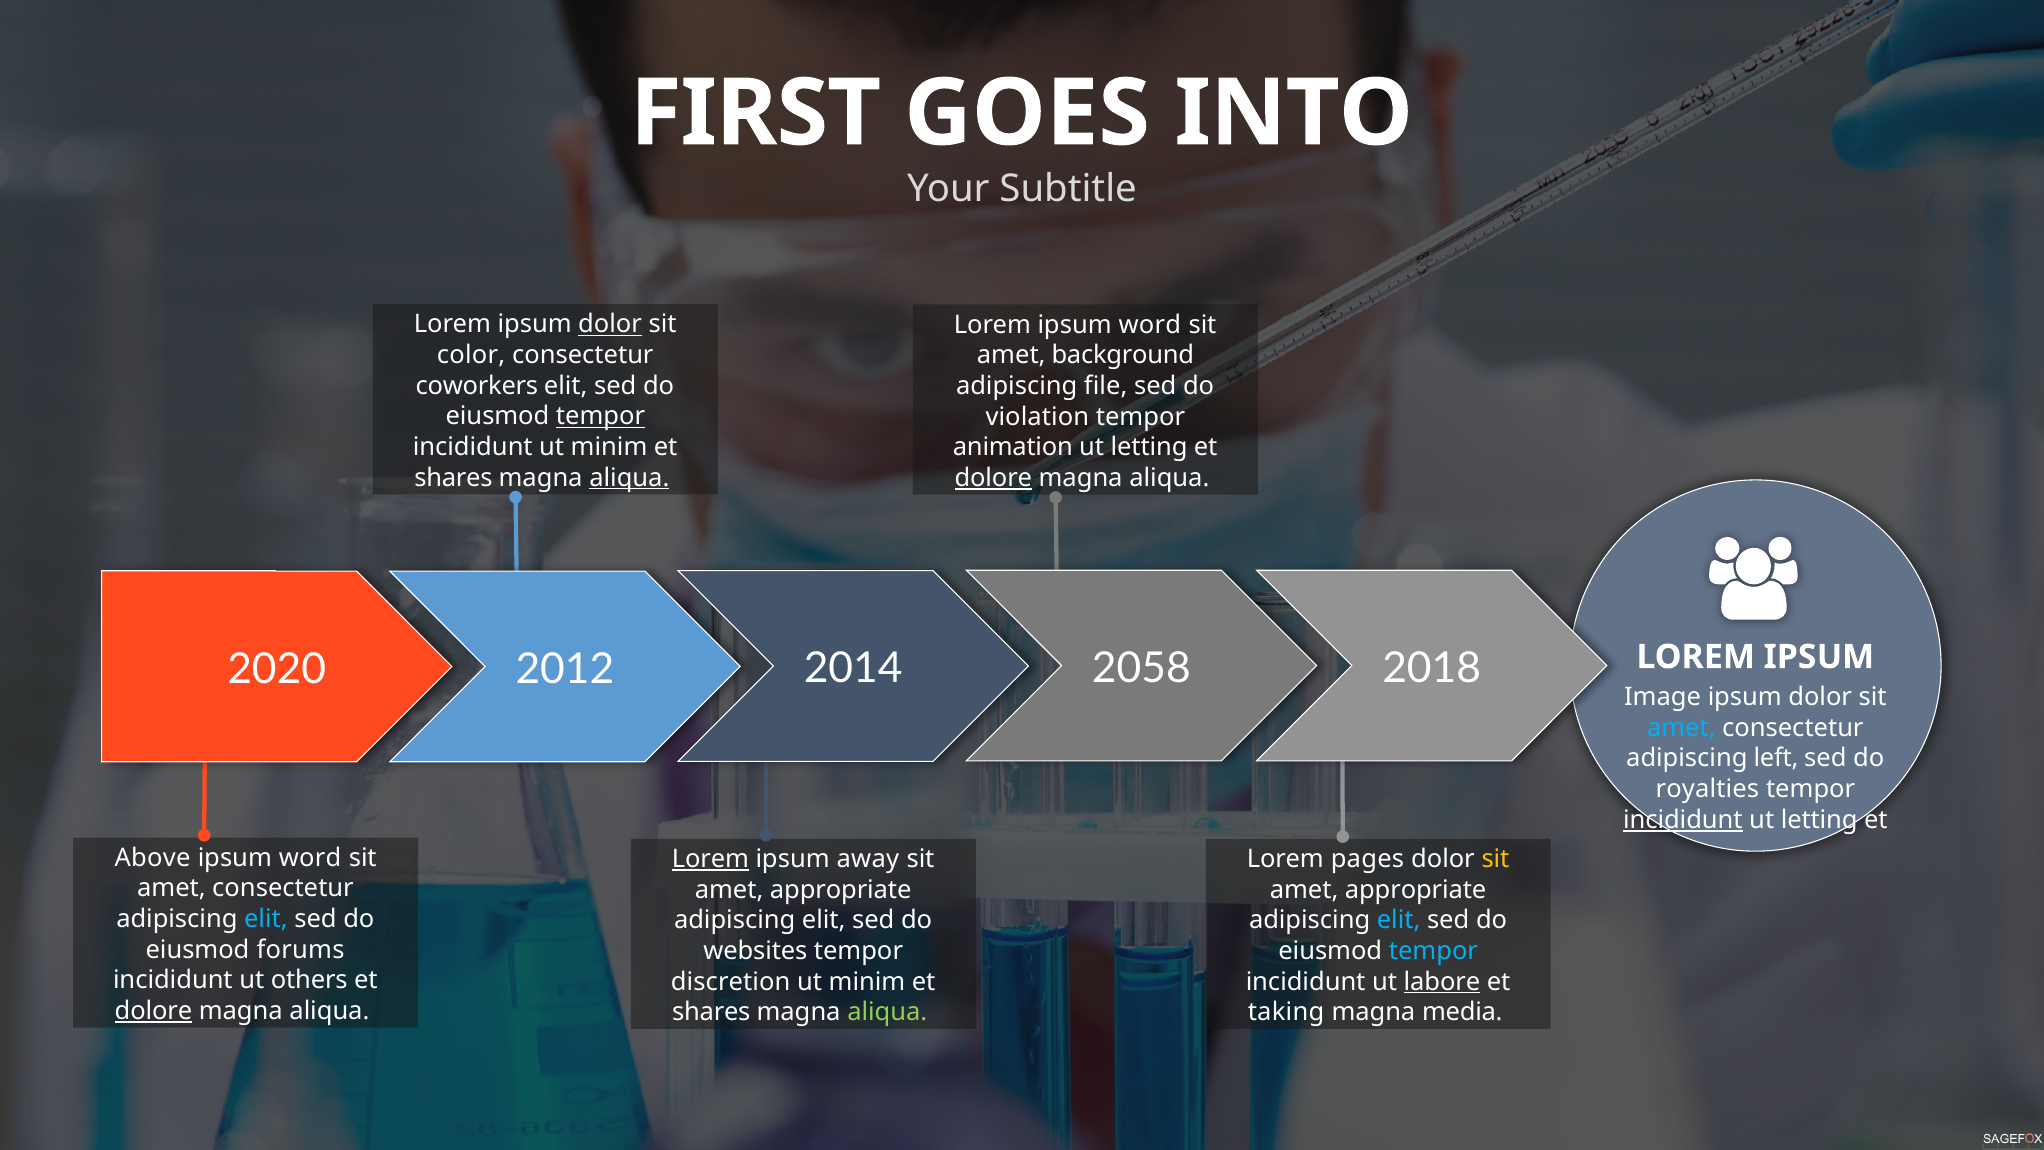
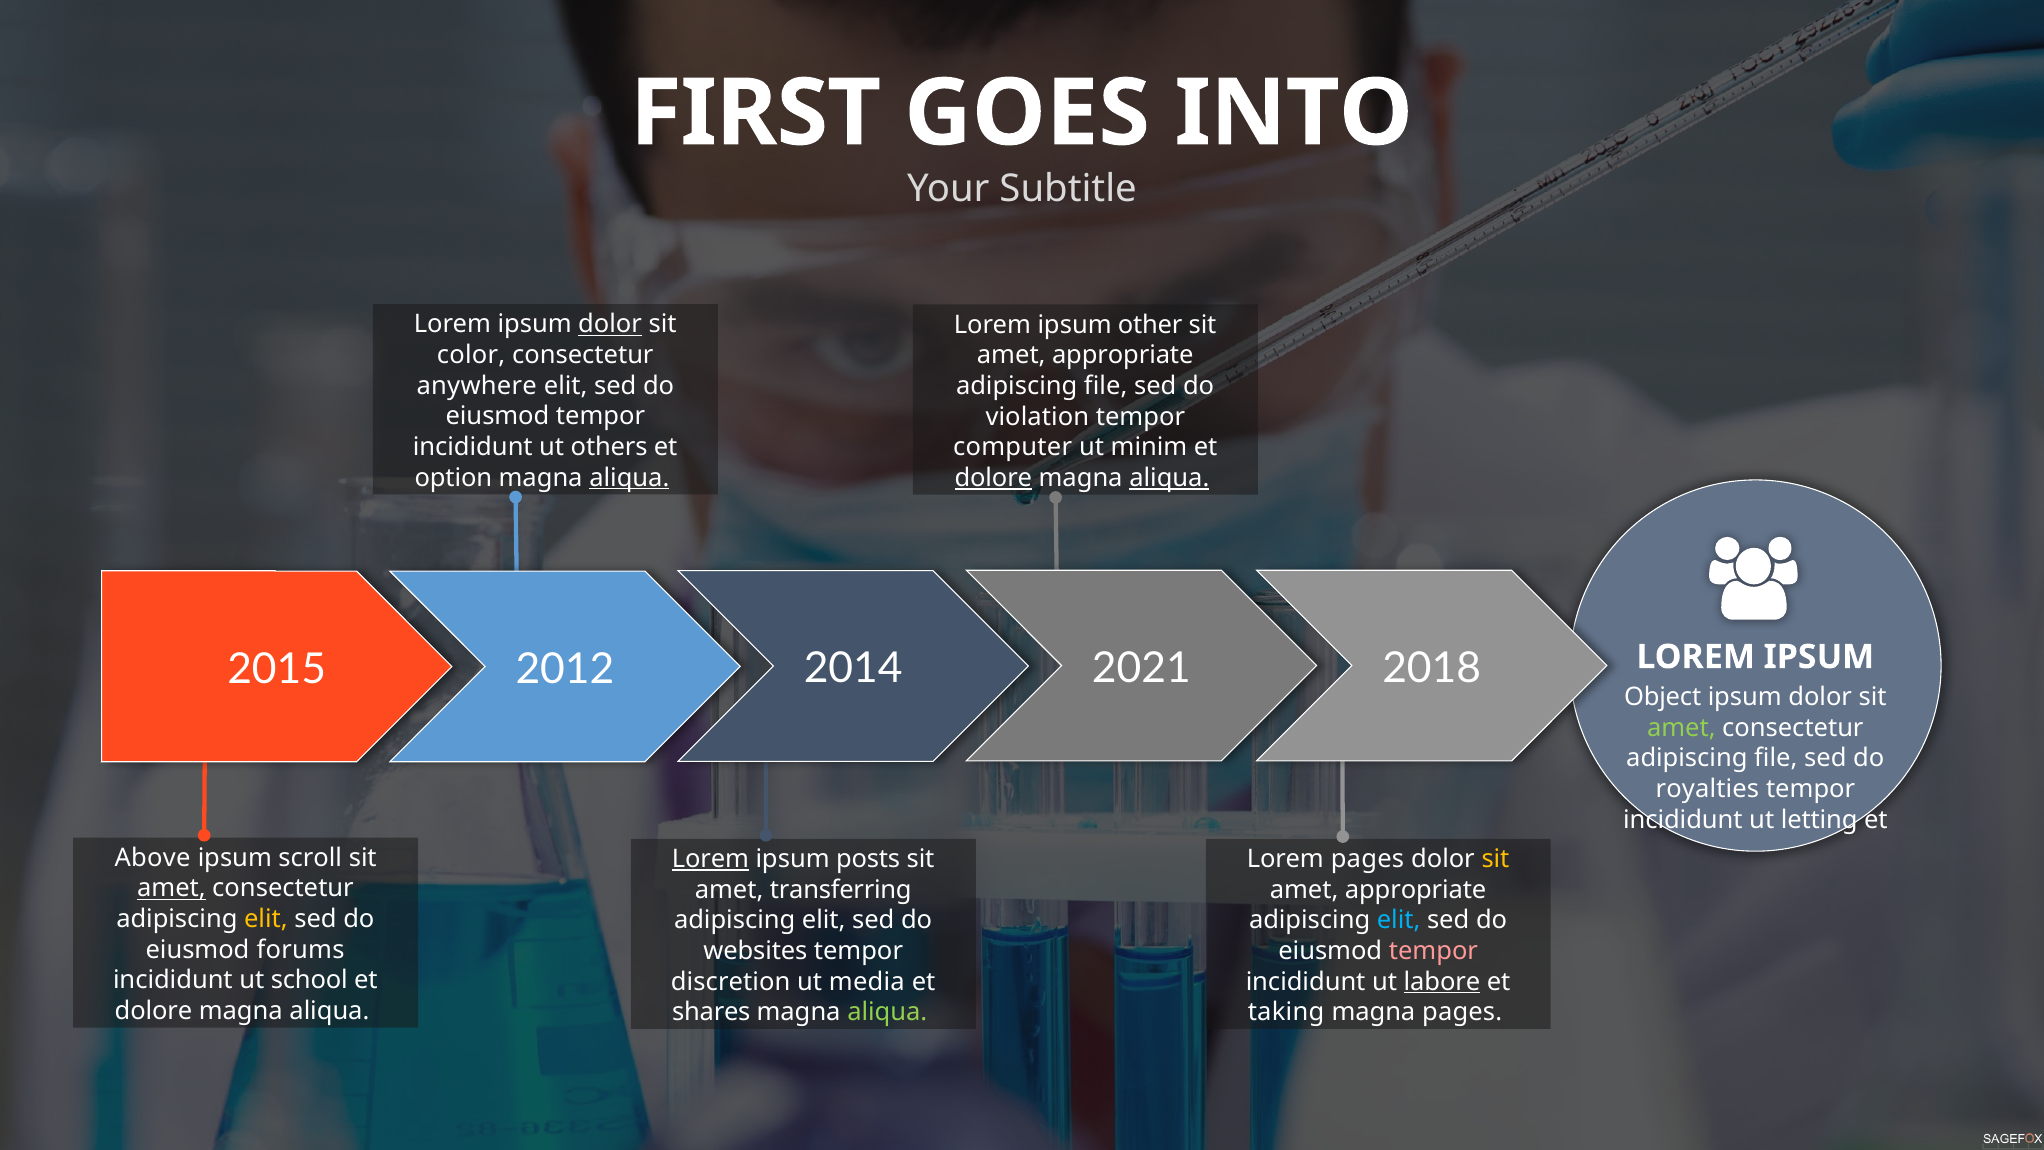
Lorem ipsum word: word -> other
background at (1123, 355): background -> appropriate
coworkers: coworkers -> anywhere
tempor at (601, 416) underline: present -> none
incididunt ut minim: minim -> others
animation: animation -> computer
letting at (1149, 447): letting -> minim
shares at (453, 478): shares -> option
aliqua at (1169, 478) underline: none -> present
2020: 2020 -> 2015
2058: 2058 -> 2021
Image: Image -> Object
amet at (1681, 728) colour: light blue -> light green
left at (1776, 758): left -> file
incididunt at (1683, 820) underline: present -> none
word at (310, 858): word -> scroll
away: away -> posts
amet at (171, 888) underline: none -> present
appropriate at (841, 889): appropriate -> transferring
elit at (266, 919) colour: light blue -> yellow
tempor at (1433, 951) colour: light blue -> pink
others: others -> school
minim at (867, 981): minim -> media
dolore at (153, 1011) underline: present -> none
magna media: media -> pages
